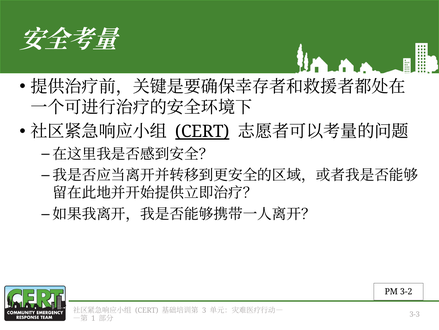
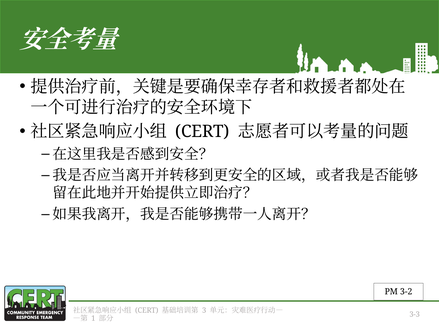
CERT at (202, 131) underline: present -> none
